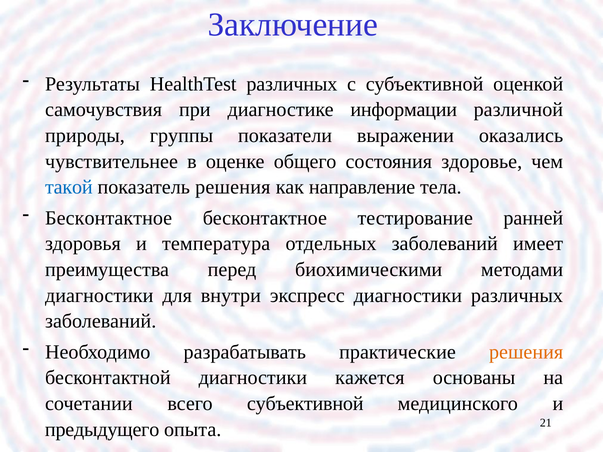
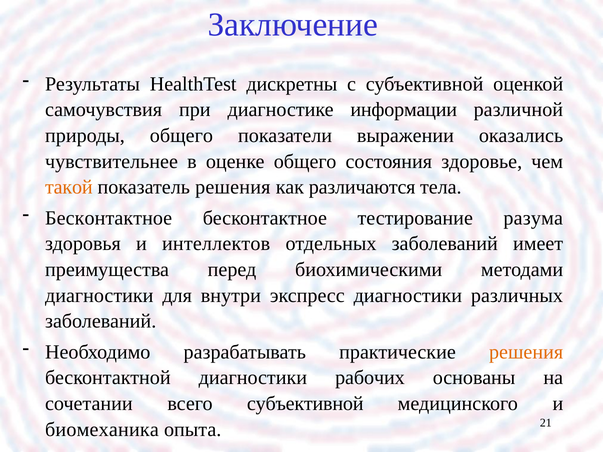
HealthTest различных: различных -> дискретны
природы группы: группы -> общего
такой colour: blue -> orange
направление: направление -> различаются
ранней: ранней -> разума
температура: температура -> интеллектов
кажется: кажется -> рабочих
предыдущего: предыдущего -> биомеханика
